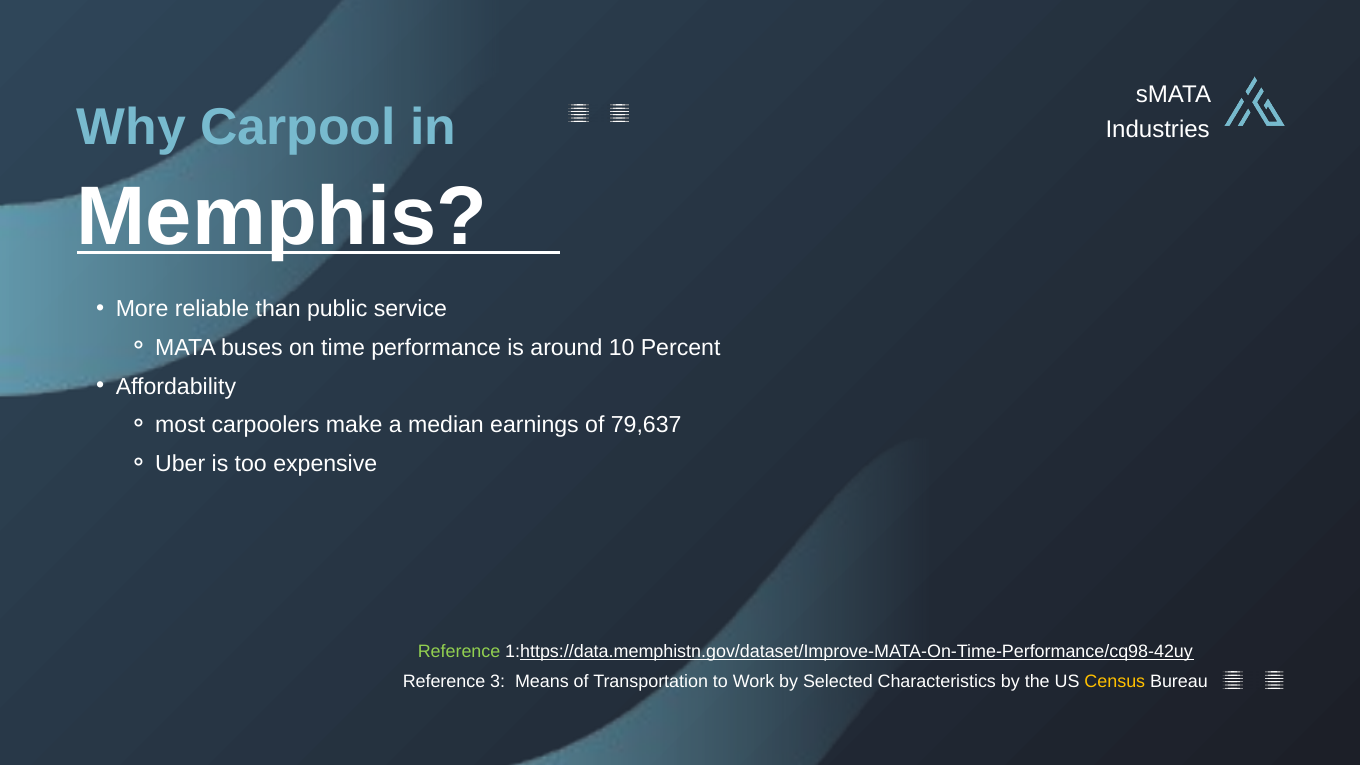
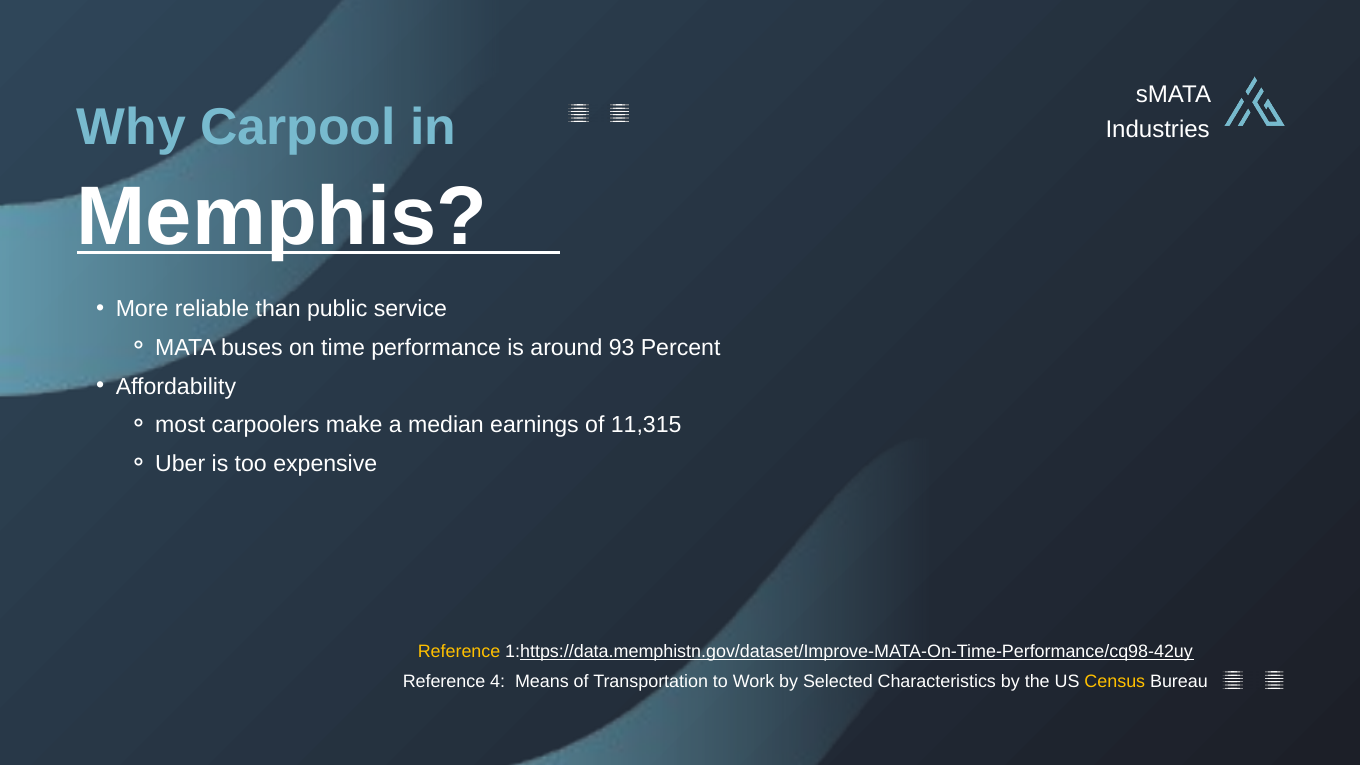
10: 10 -> 93
79,637: 79,637 -> 11,315
Reference at (459, 652) colour: light green -> yellow
3: 3 -> 4
